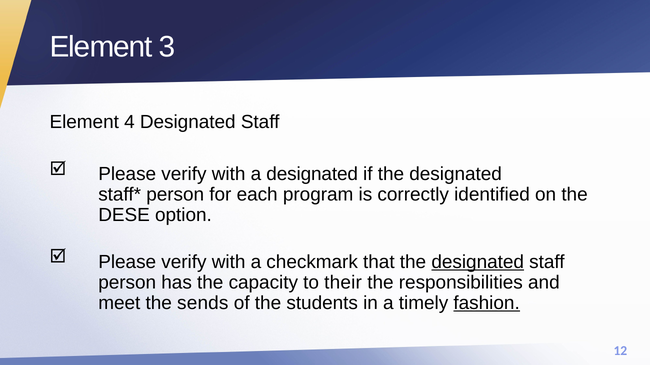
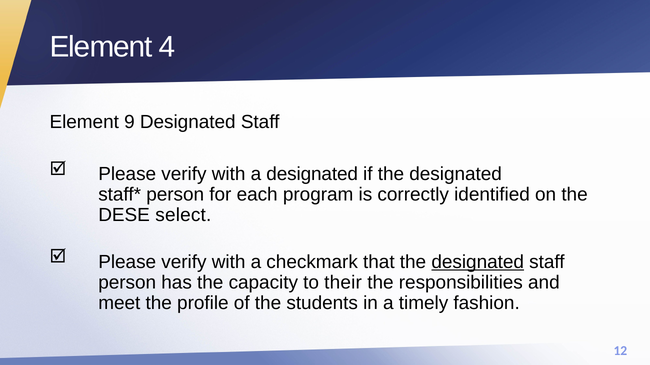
3: 3 -> 4
4: 4 -> 9
option: option -> select
sends: sends -> profile
fashion underline: present -> none
